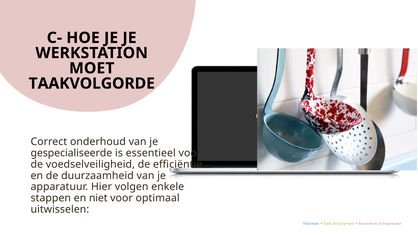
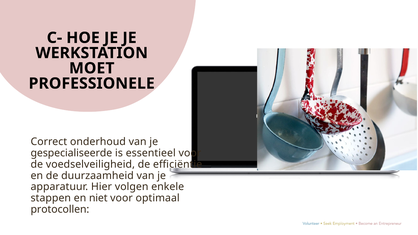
TAAKVOLGORDE: TAAKVOLGORDE -> PROFESSIONELE
uitwisselen: uitwisselen -> protocollen
